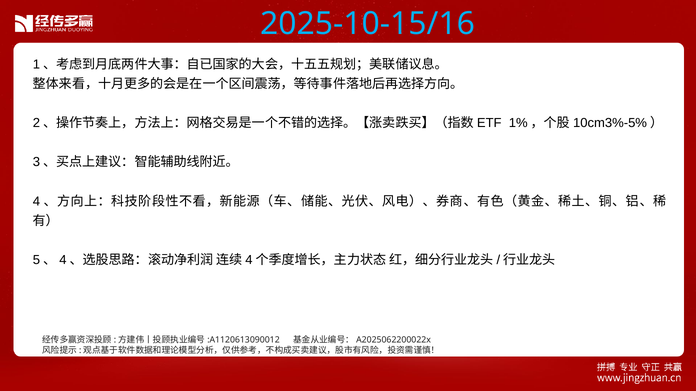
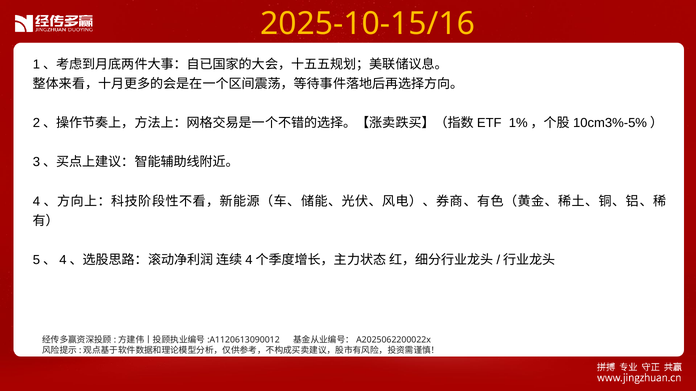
2025-10-15/16 colour: light blue -> yellow
